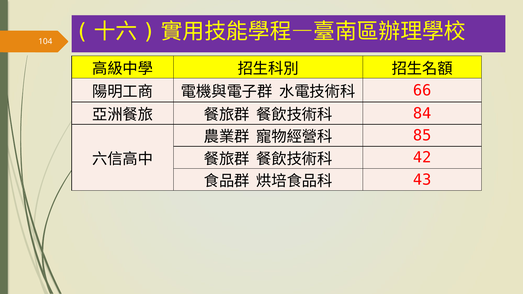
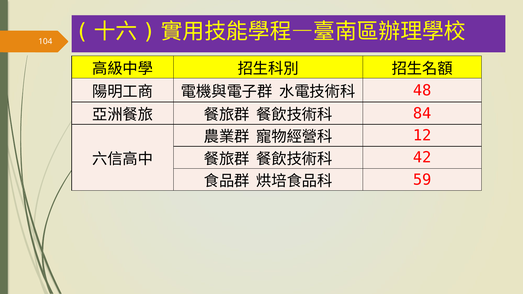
66: 66 -> 48
85: 85 -> 12
43: 43 -> 59
